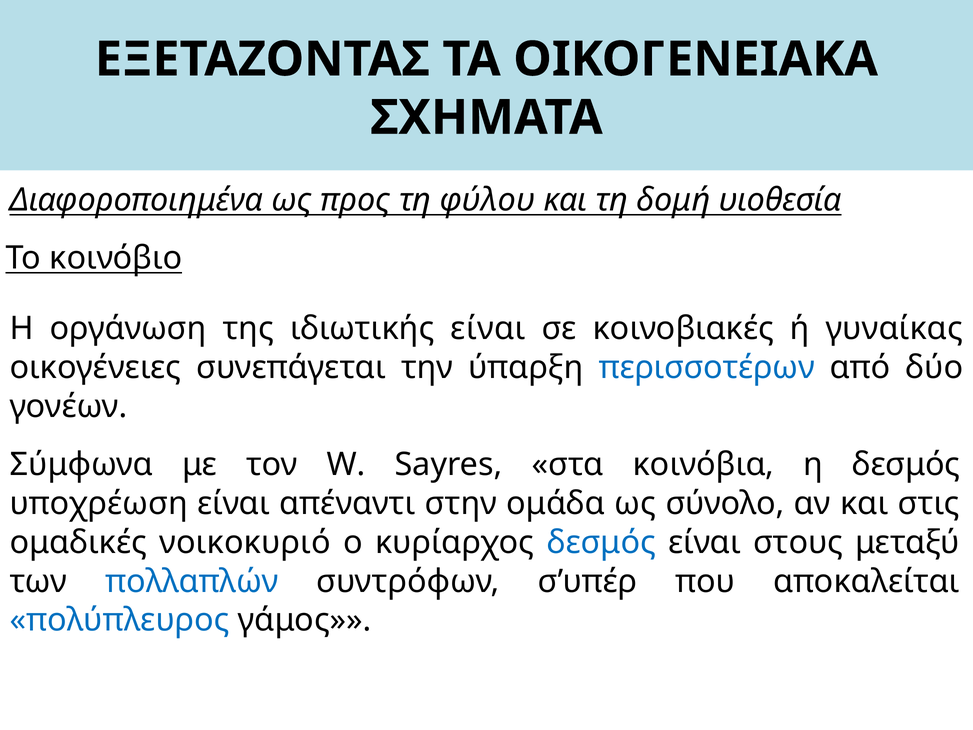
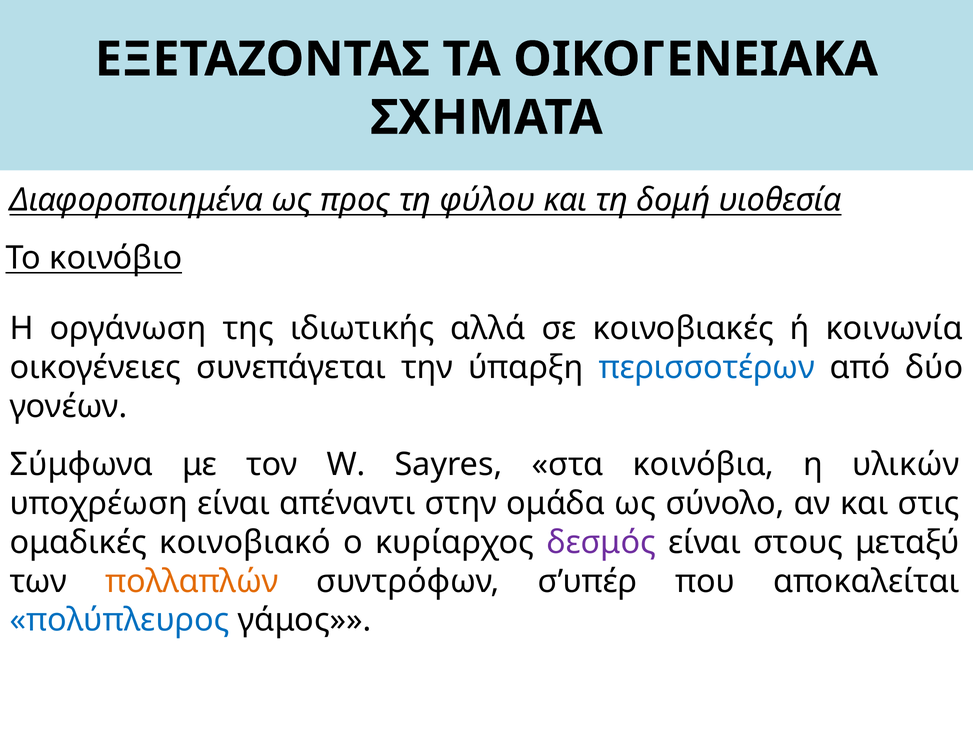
ιδιωτικής είναι: είναι -> αλλά
γυναίκας: γυναίκας -> κοινωνία
η δεσμός: δεσμός -> υλικών
νοικοκυριό: νοικοκυριό -> κοινοβιακό
δεσμός at (601, 542) colour: blue -> purple
πολλαπλών colour: blue -> orange
